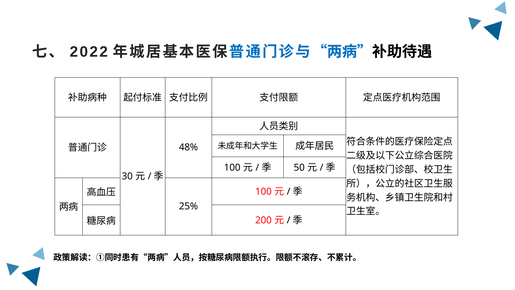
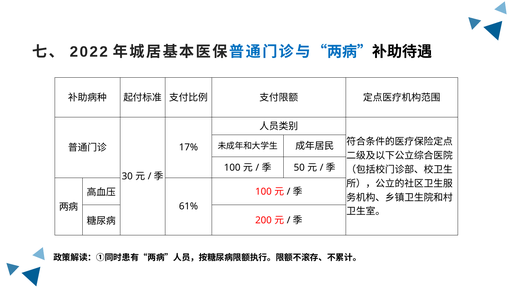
48%: 48% -> 17%
25%: 25% -> 61%
